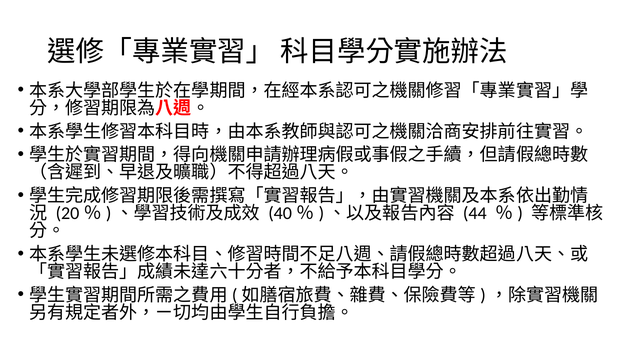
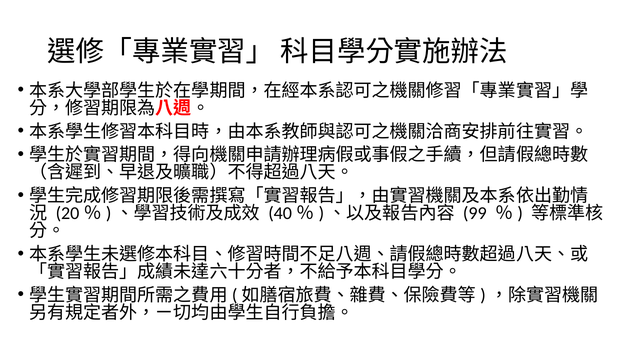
44: 44 -> 99
